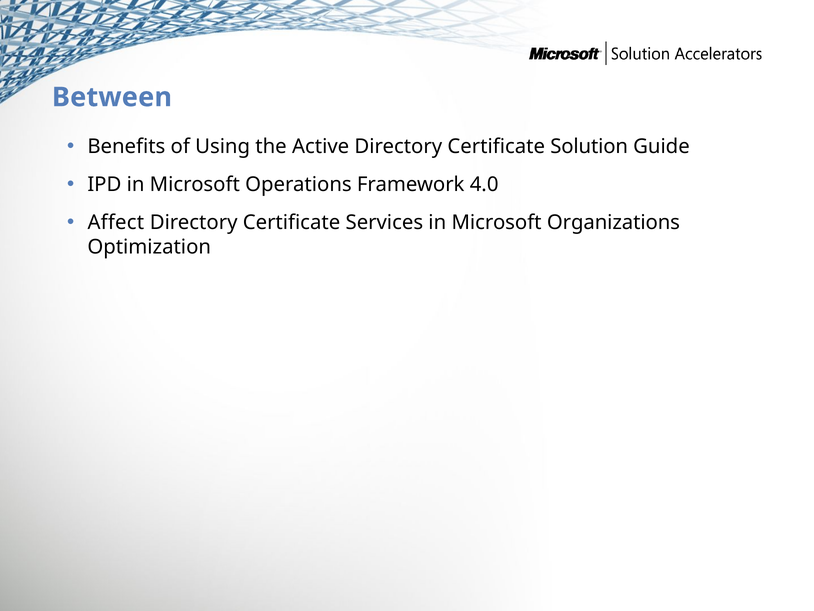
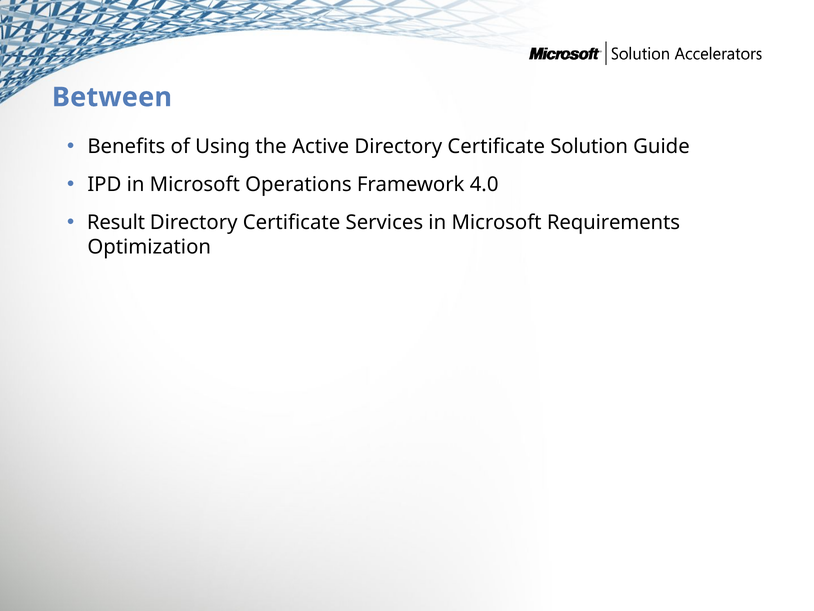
Affect: Affect -> Result
Organizations: Organizations -> Requirements
